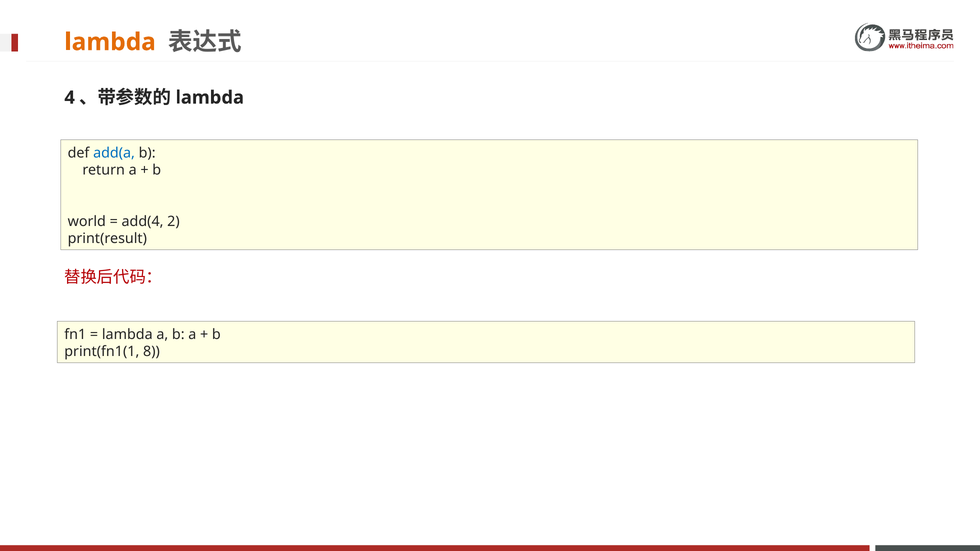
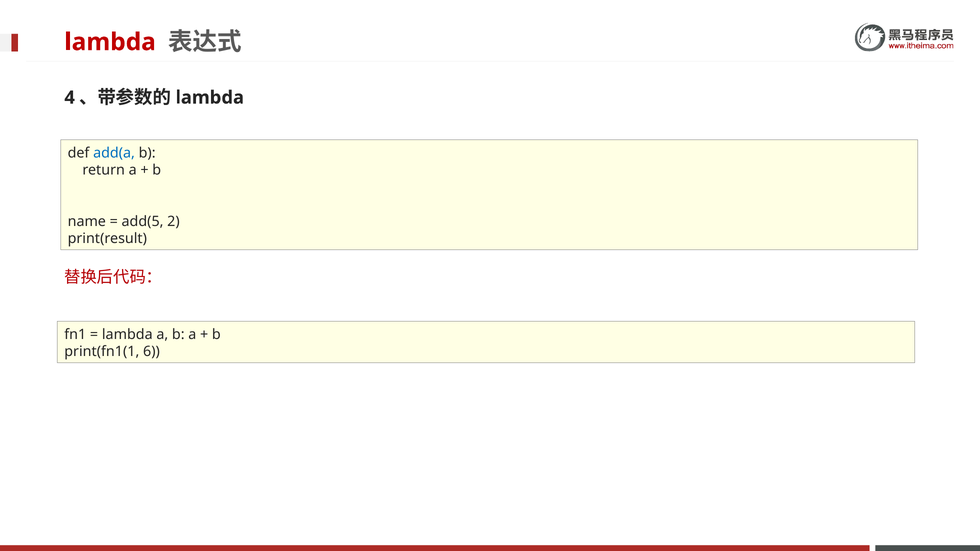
lambda at (110, 42) colour: orange -> red
world: world -> name
add(4: add(4 -> add(5
8: 8 -> 6
